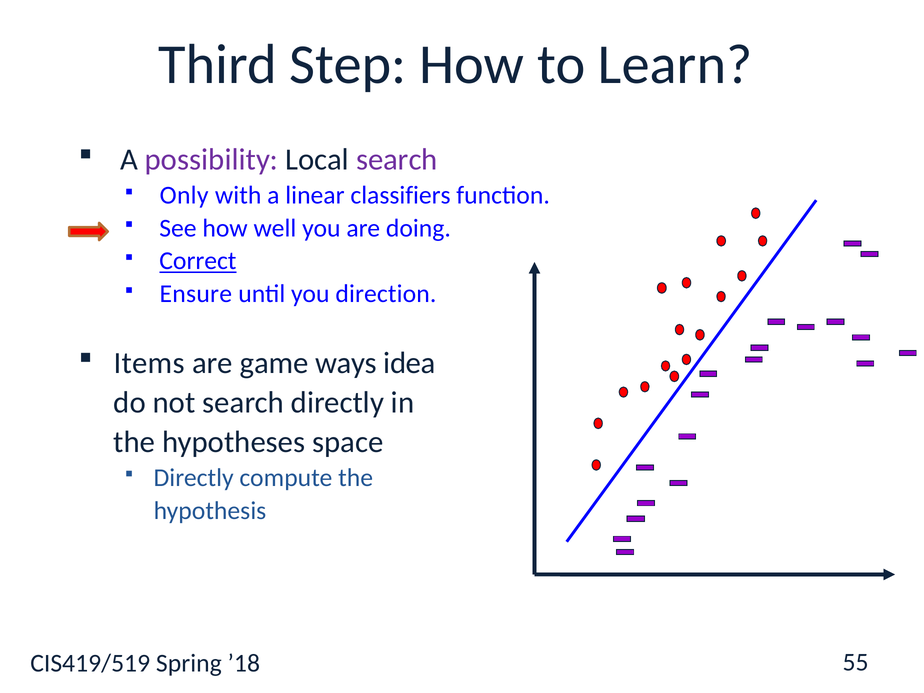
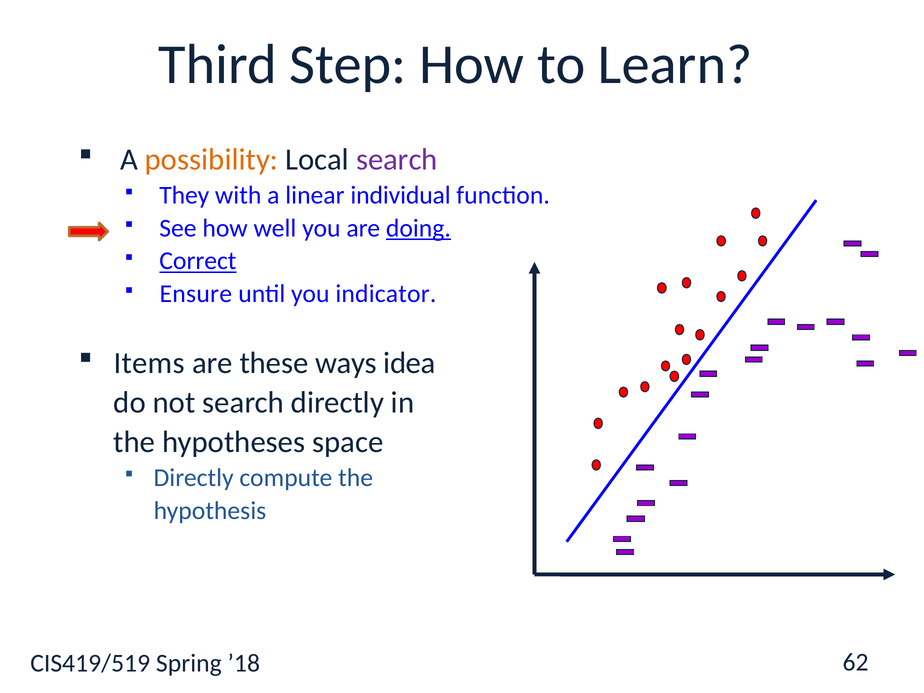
possibility colour: purple -> orange
Only: Only -> They
classifiers: classifiers -> individual
doing underline: none -> present
direction: direction -> indicator
game: game -> these
55: 55 -> 62
